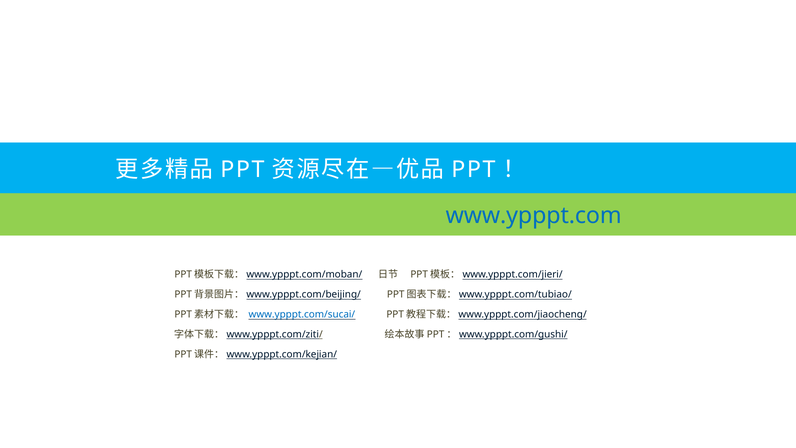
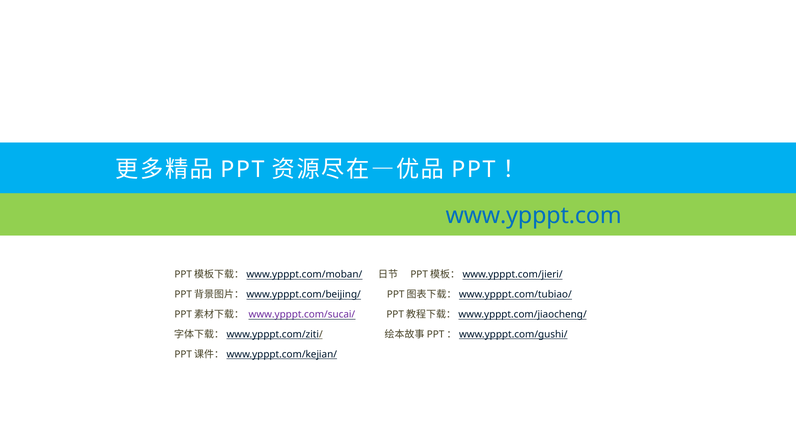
www.ypppt.com/sucai/ colour: blue -> purple
